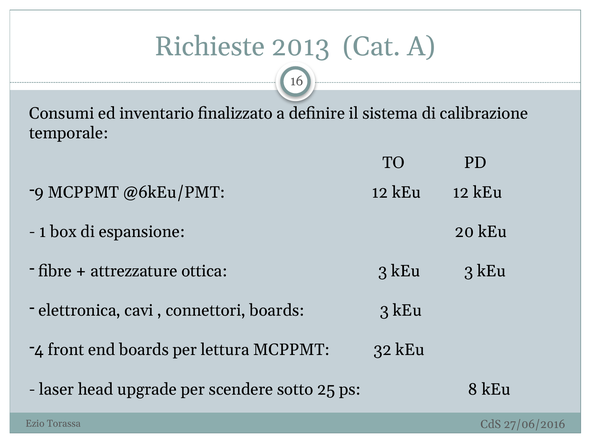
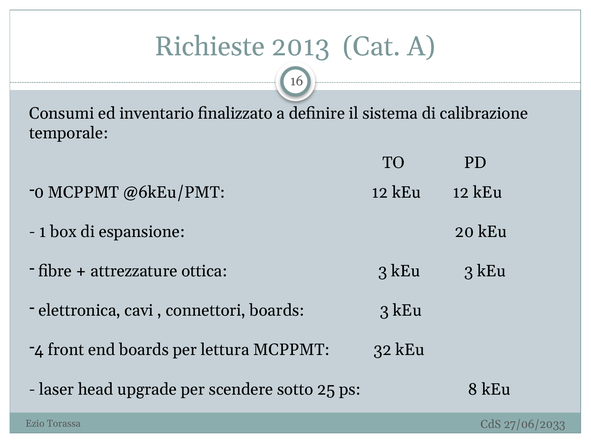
9: 9 -> 0
27/06/2016: 27/06/2016 -> 27/06/2033
